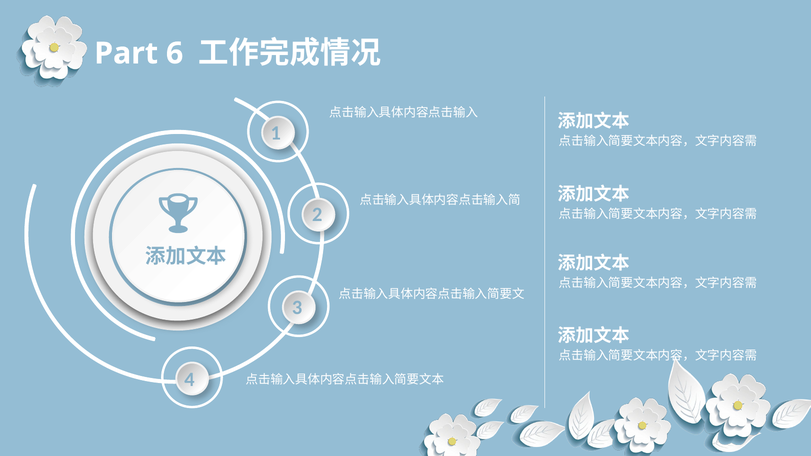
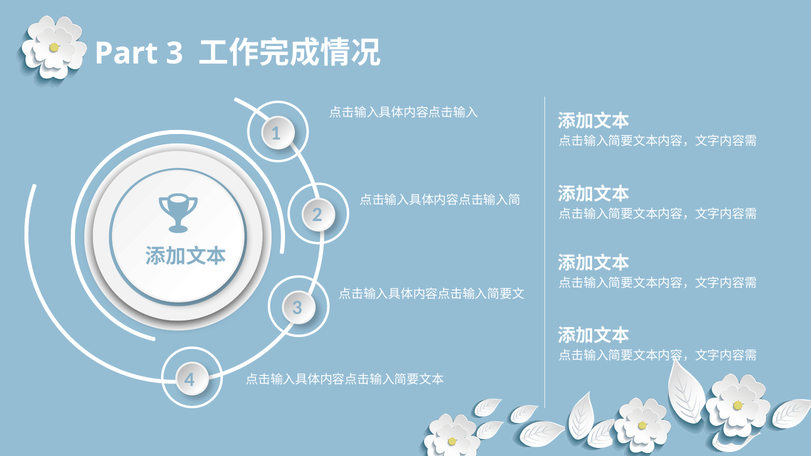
Part 6: 6 -> 3
